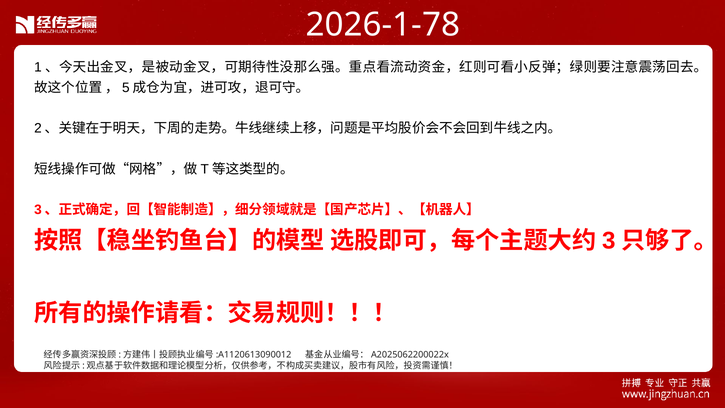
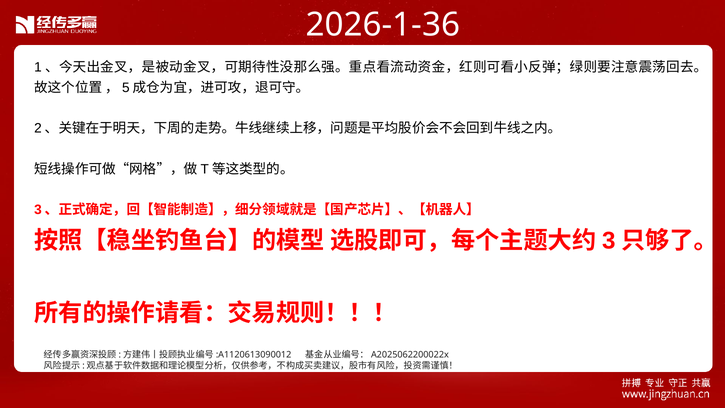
2026-1-78: 2026-1-78 -> 2026-1-36
